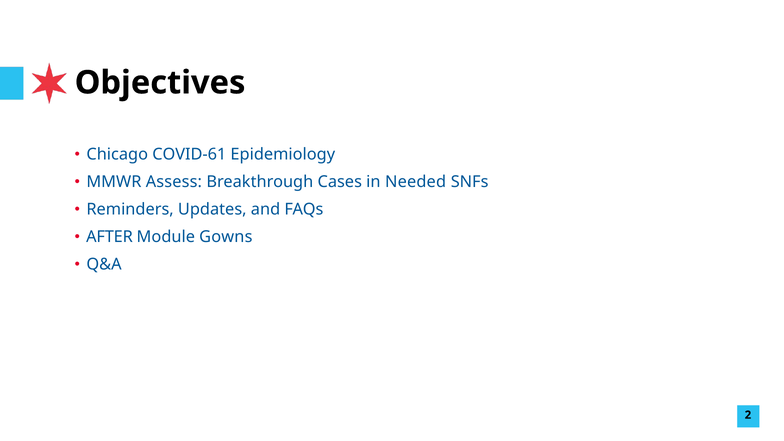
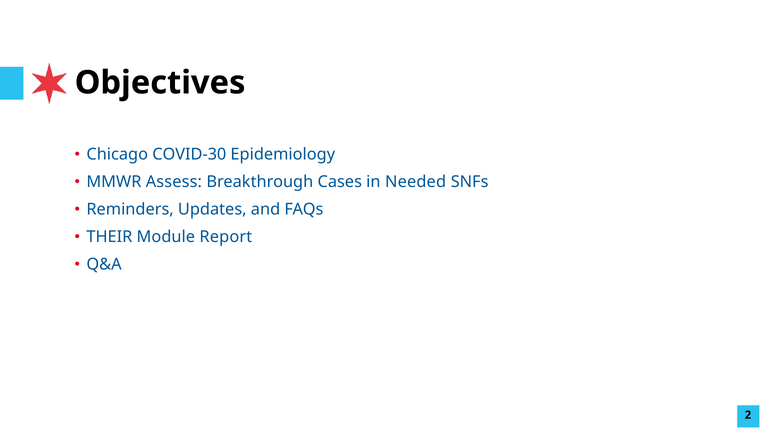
COVID-61: COVID-61 -> COVID-30
AFTER: AFTER -> THEIR
Gowns: Gowns -> Report
